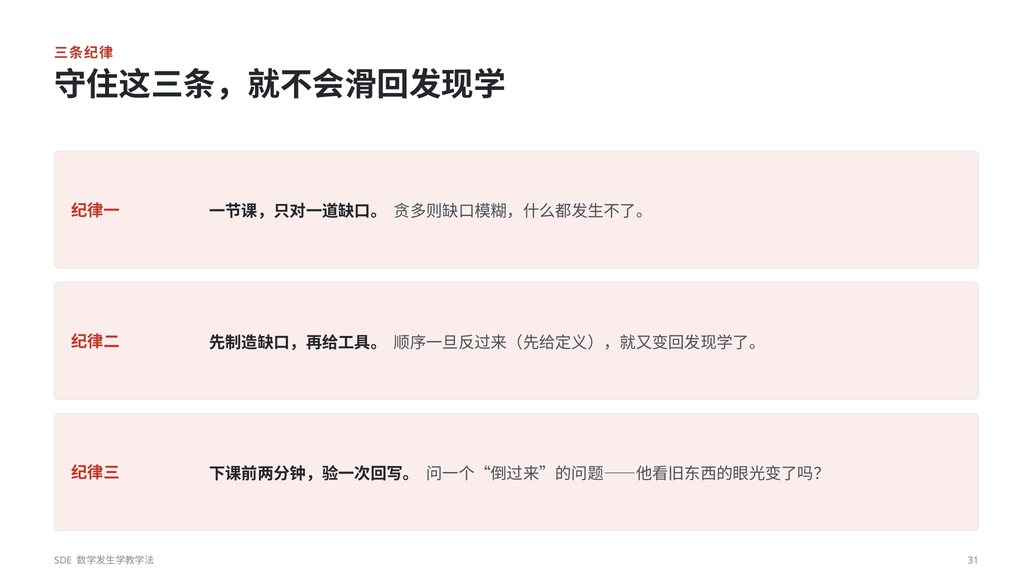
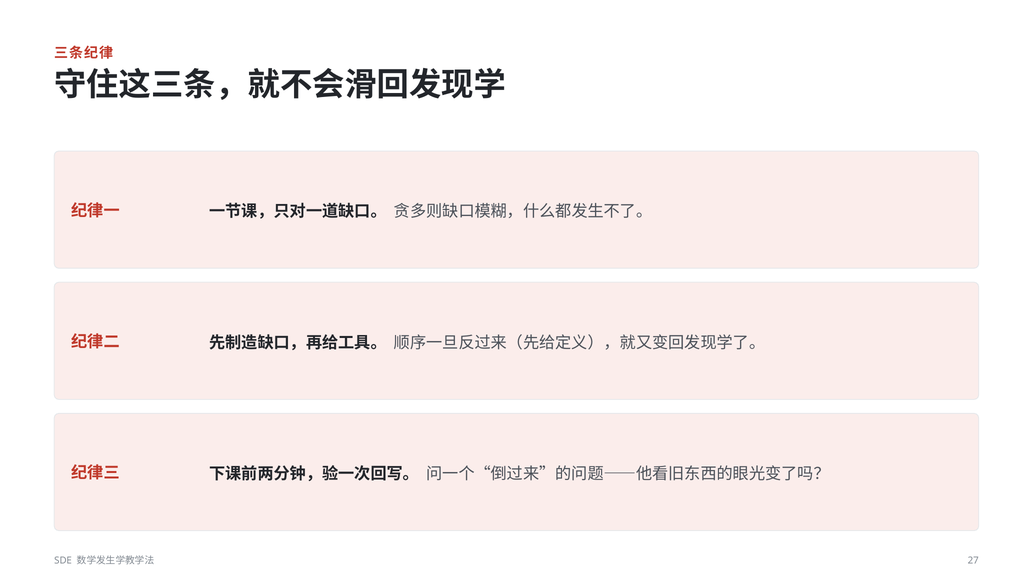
31: 31 -> 27
